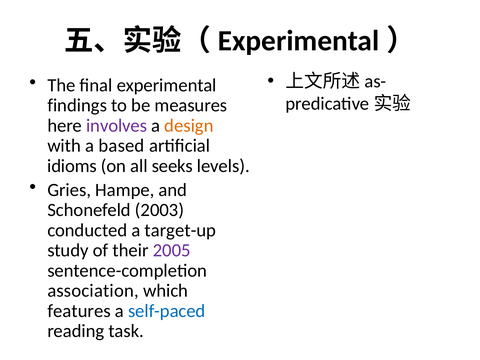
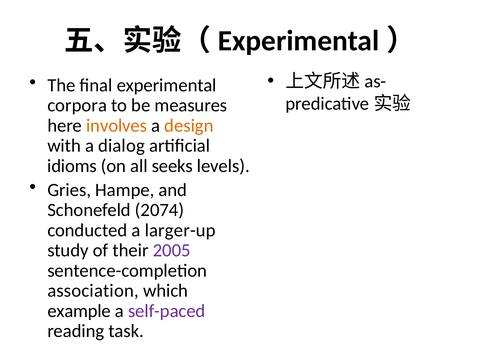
findings: findings -> corpora
involves colour: purple -> orange
based: based -> dialog
2003: 2003 -> 2074
target-up: target-up -> larger-up
features: features -> example
self-paced colour: blue -> purple
